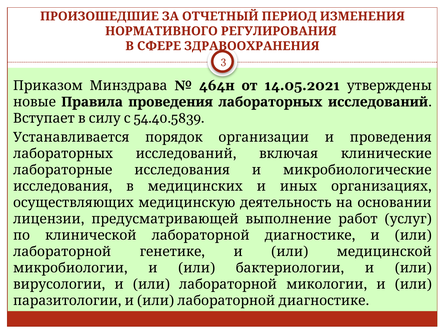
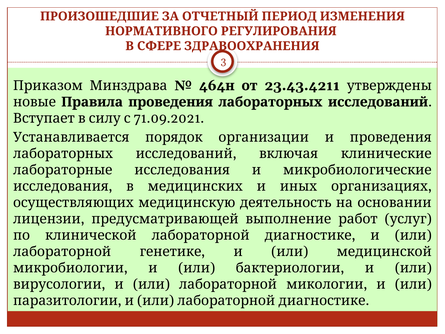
14.05.2021: 14.05.2021 -> 23.43.4211
54.40.5839: 54.40.5839 -> 71.09.2021
